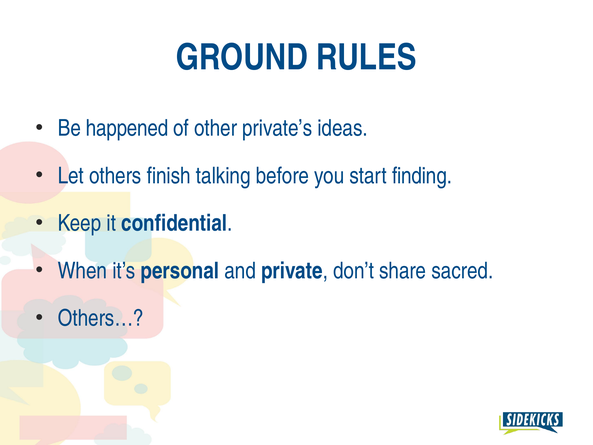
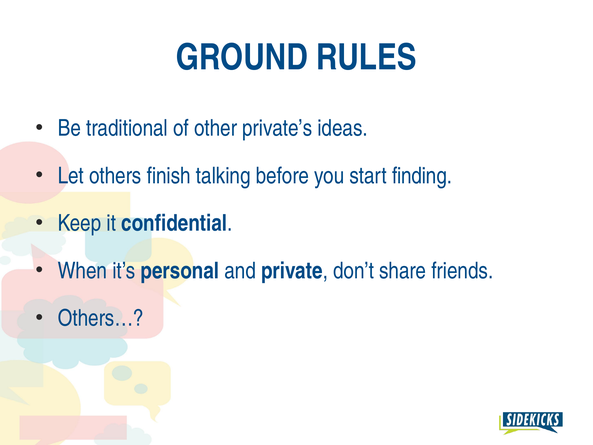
happened: happened -> traditional
sacred: sacred -> friends
